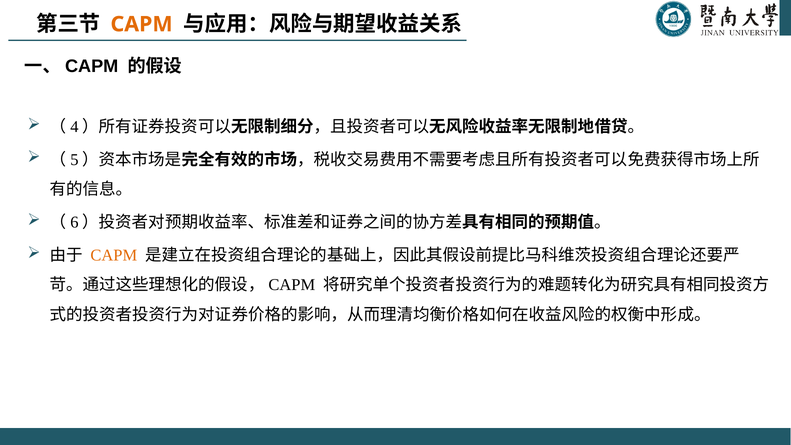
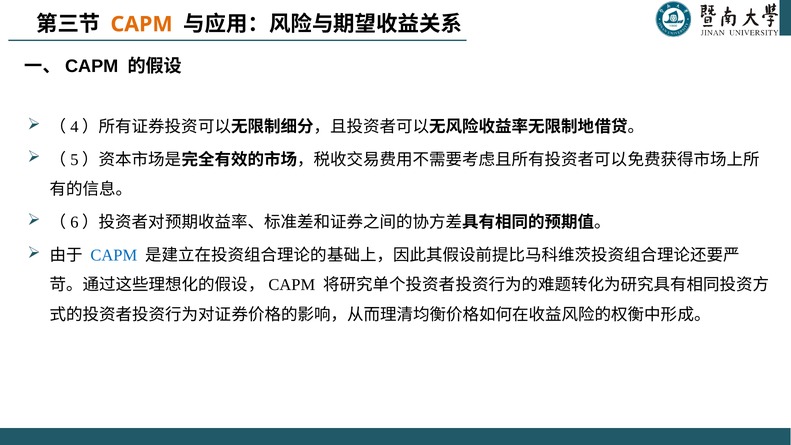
CAPM at (114, 255) colour: orange -> blue
